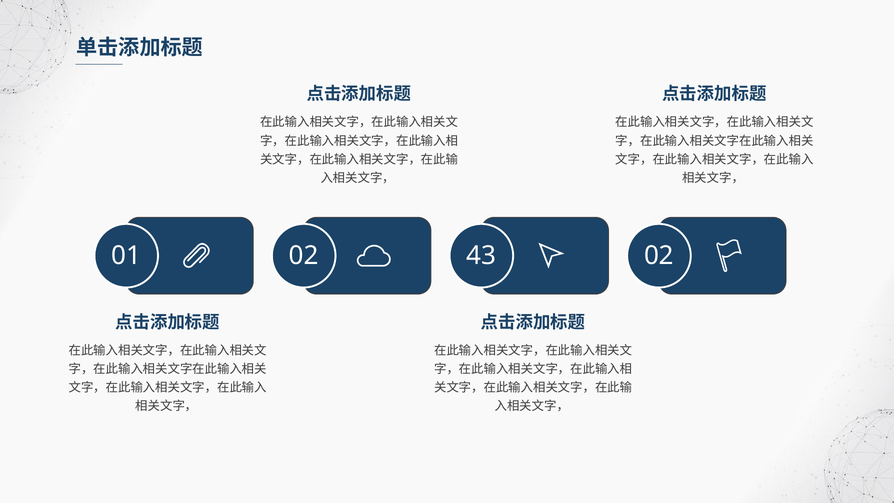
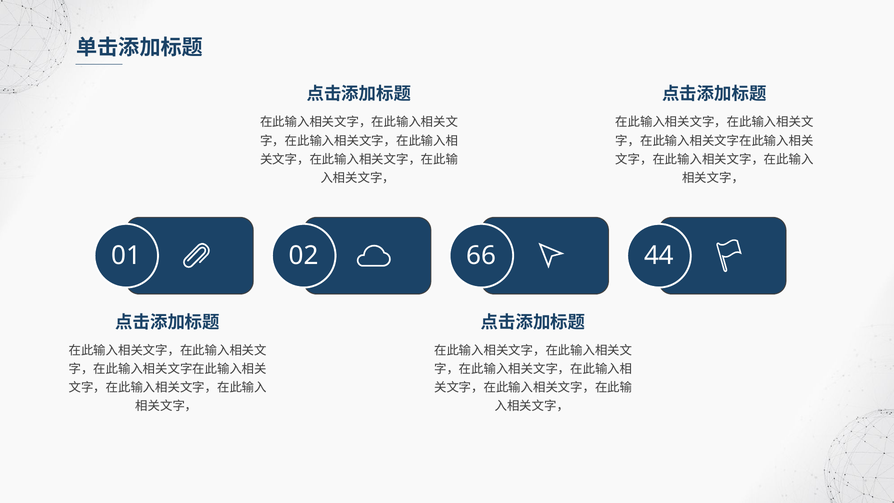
43: 43 -> 66
02 02: 02 -> 44
